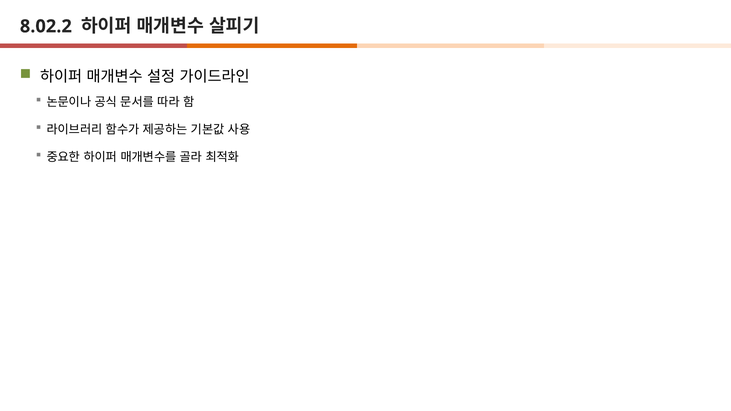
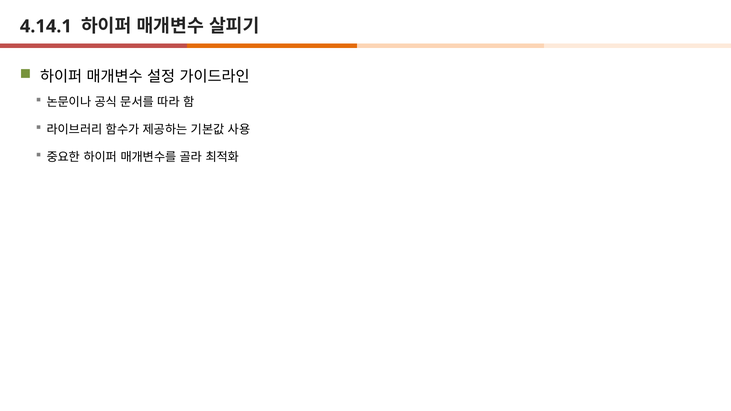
8.02.2: 8.02.2 -> 4.14.1
